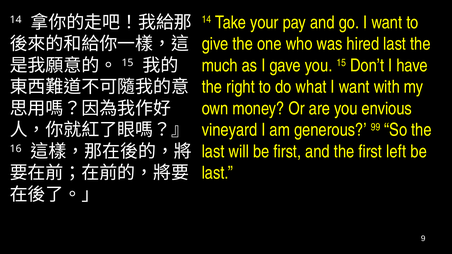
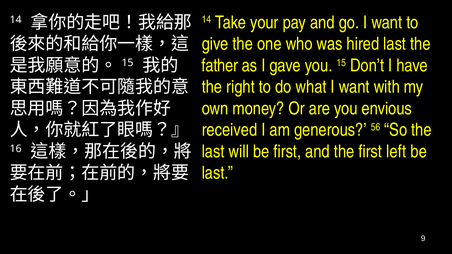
much: much -> father
vineyard: vineyard -> received
99: 99 -> 56
